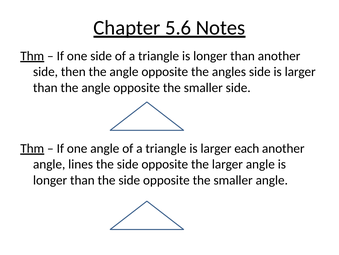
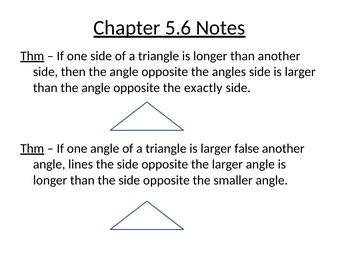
angle opposite the smaller: smaller -> exactly
each: each -> false
